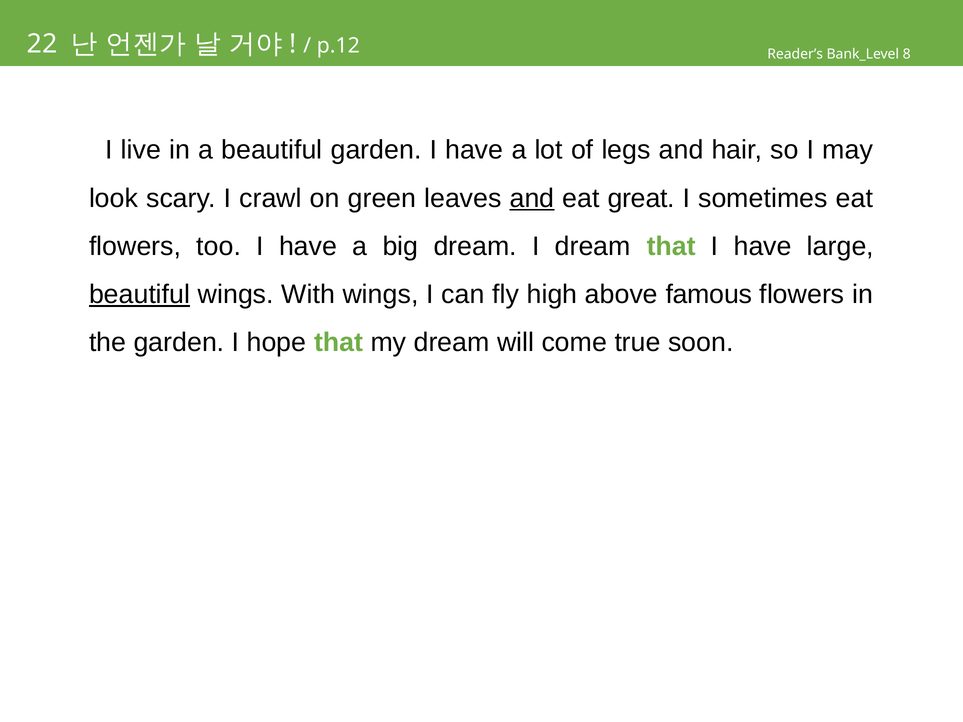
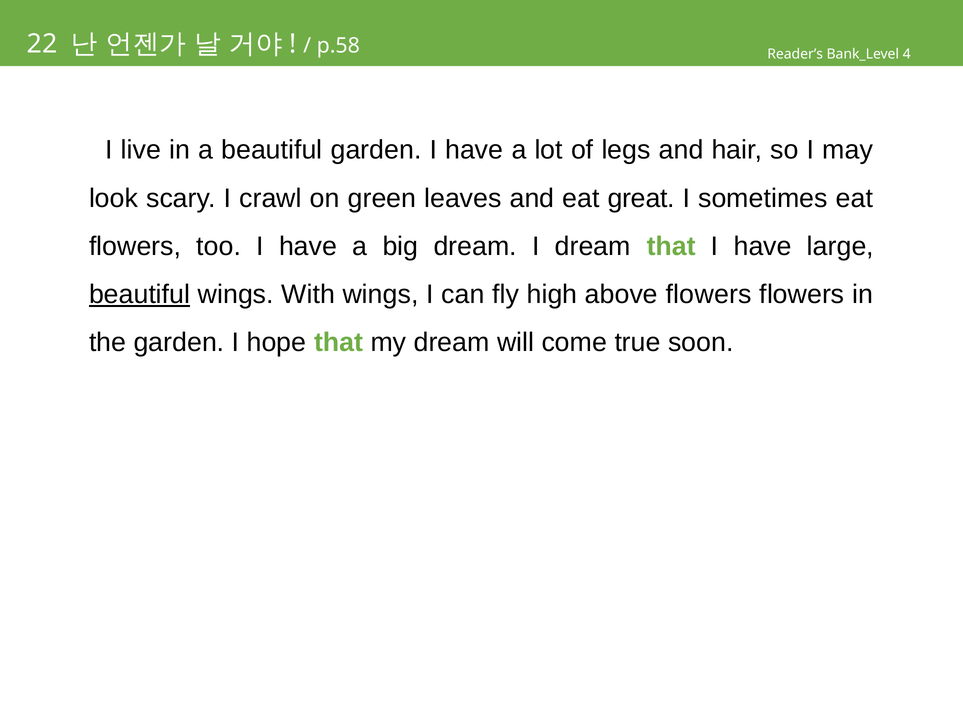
p.12: p.12 -> p.58
8: 8 -> 4
and at (532, 198) underline: present -> none
above famous: famous -> flowers
